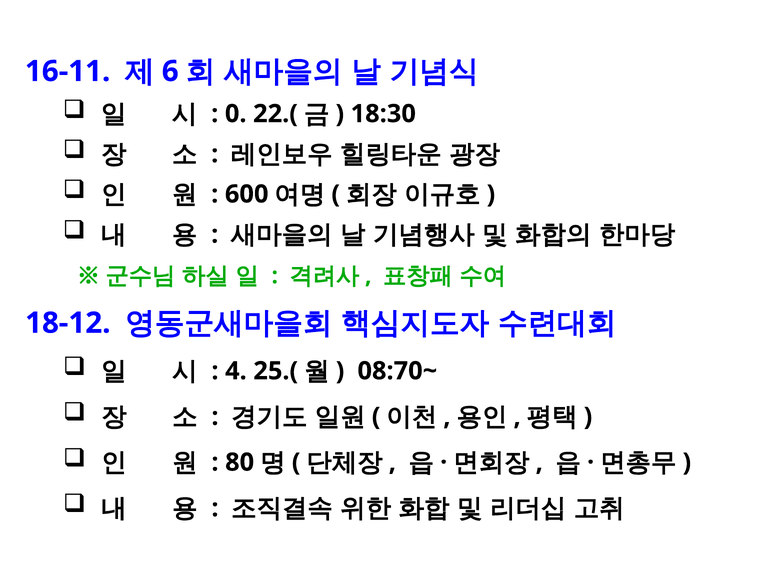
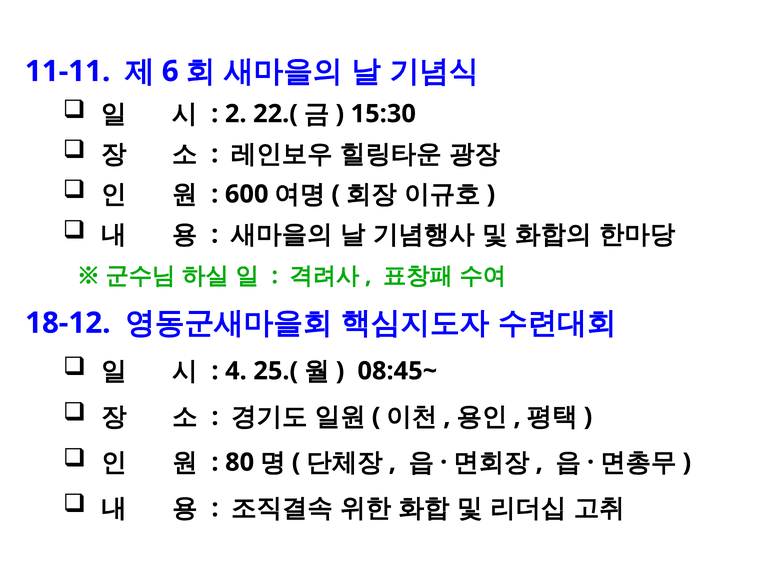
16-11: 16-11 -> 11-11
0: 0 -> 2
18:30: 18:30 -> 15:30
08:70~: 08:70~ -> 08:45~
